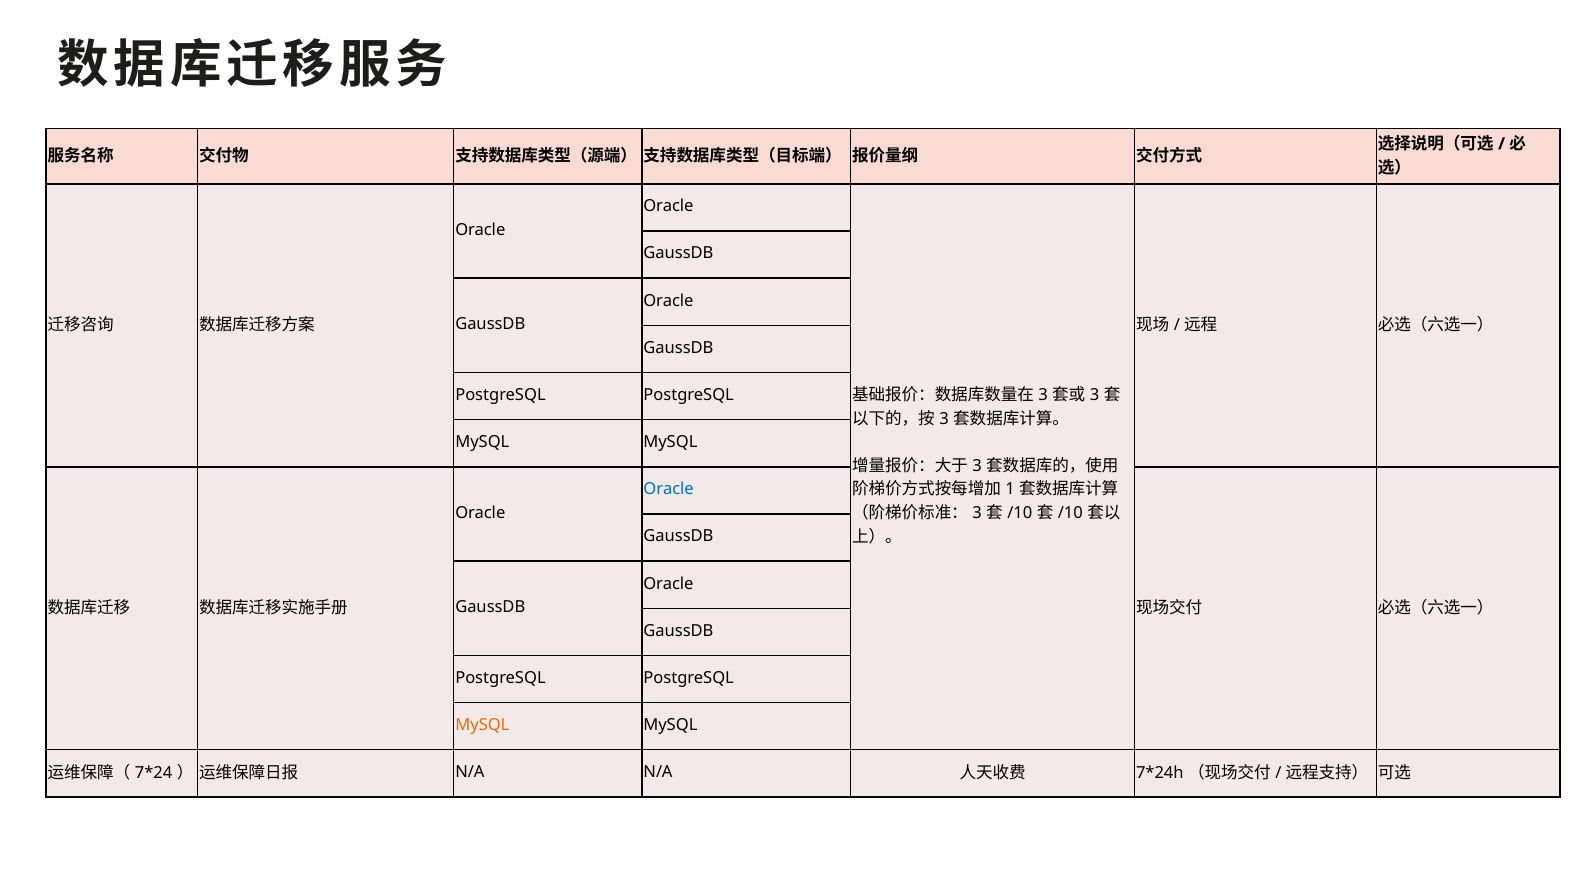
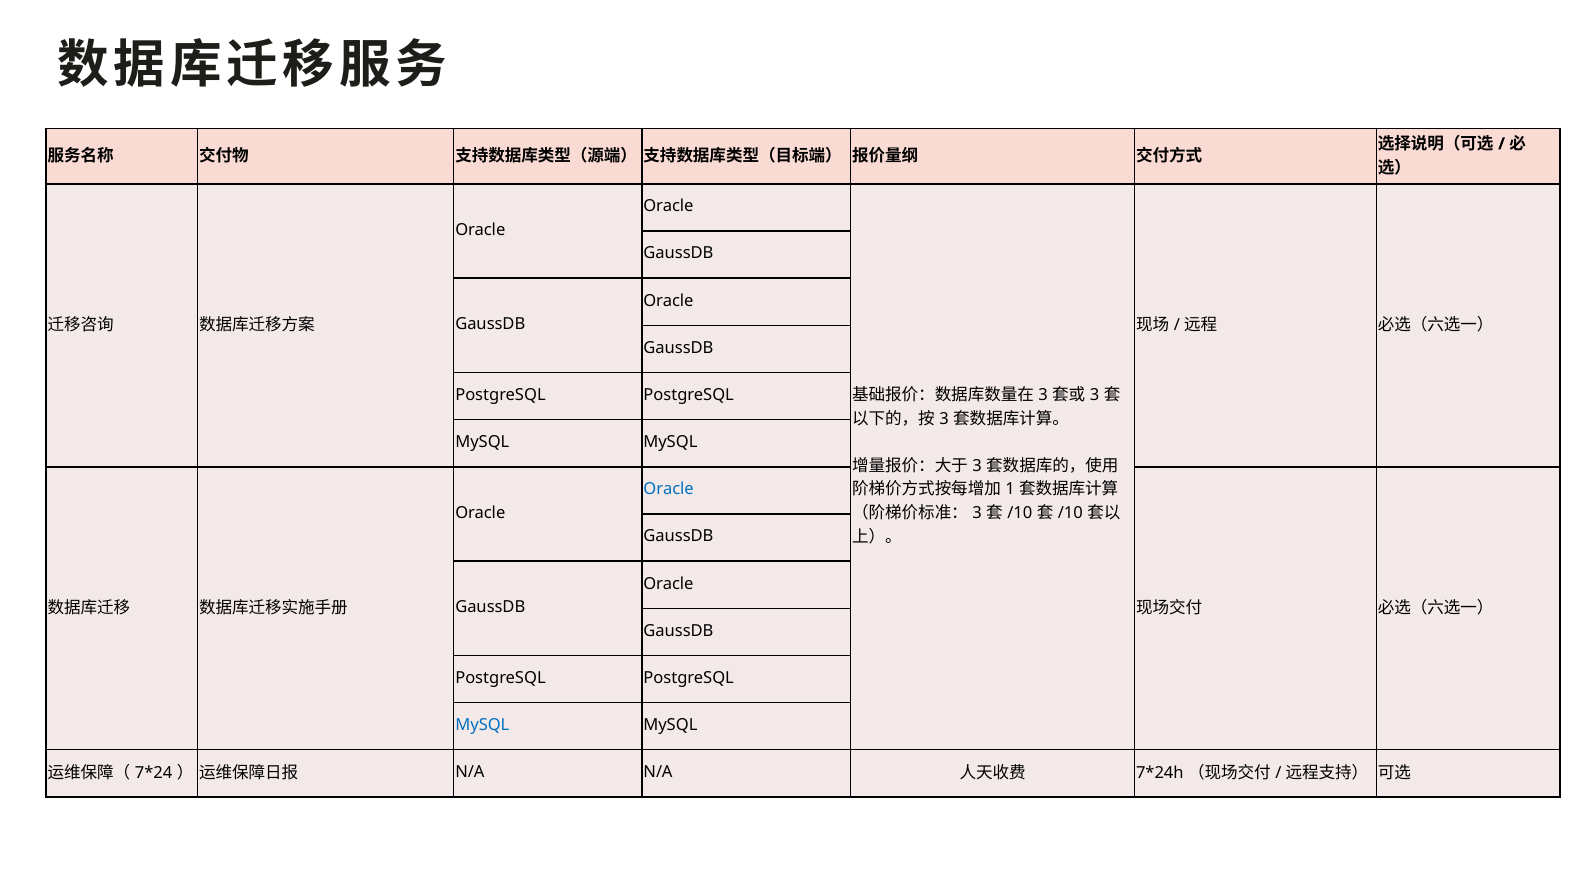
MySQL at (482, 725) colour: orange -> blue
